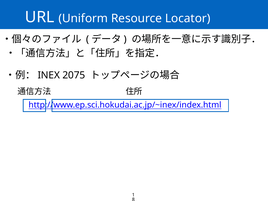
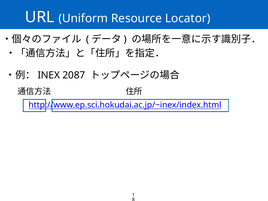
2075: 2075 -> 2087
